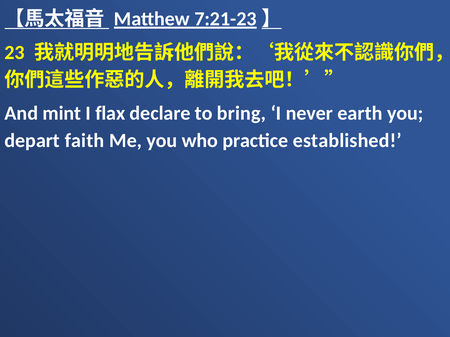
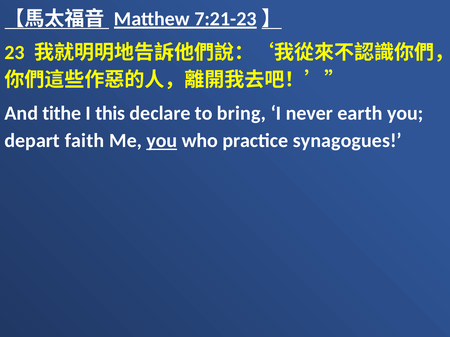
mint: mint -> tithe
flax: flax -> this
you at (162, 141) underline: none -> present
established: established -> synagogues
